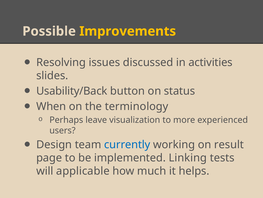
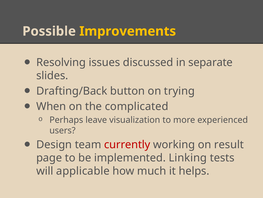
activities: activities -> separate
Usability/Back: Usability/Back -> Drafting/Back
status: status -> trying
terminology: terminology -> complicated
currently colour: blue -> red
